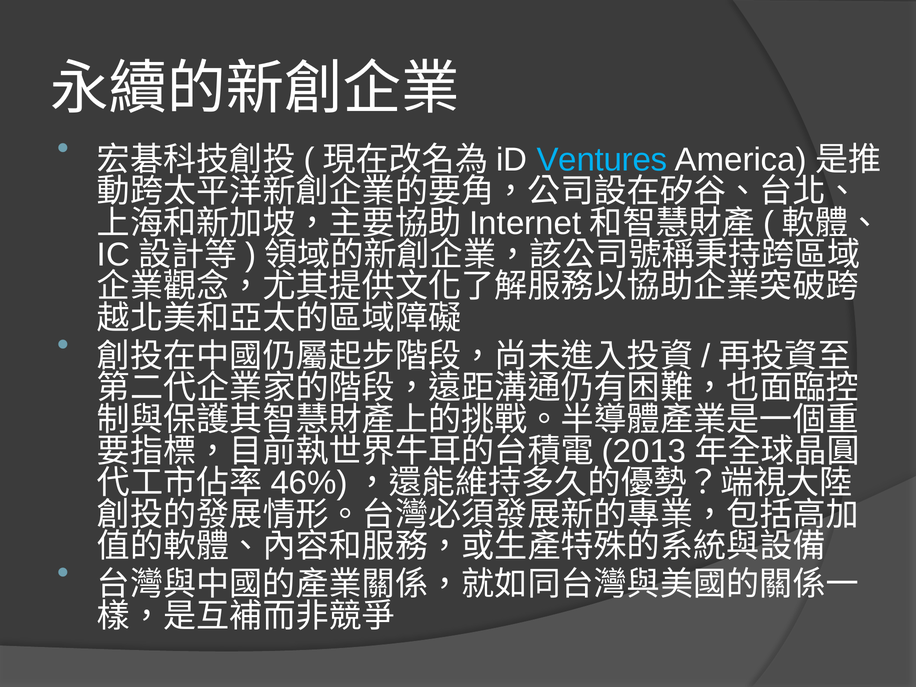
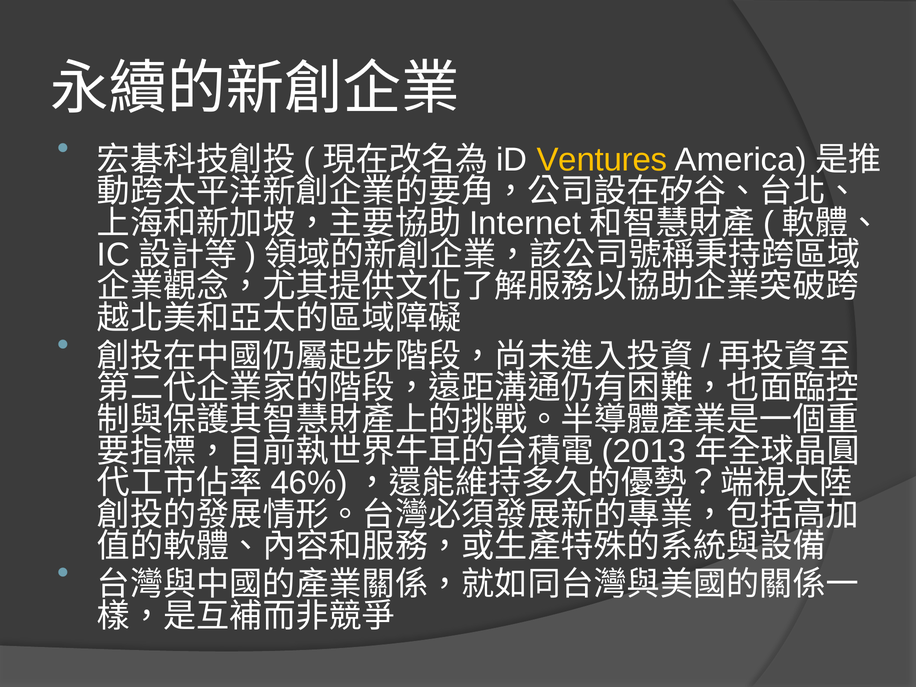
Ventures colour: light blue -> yellow
